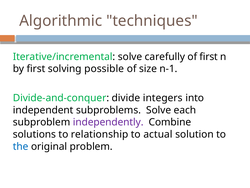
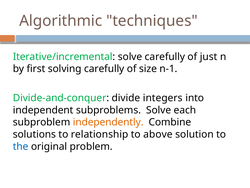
of first: first -> just
solving possible: possible -> carefully
independently colour: purple -> orange
actual: actual -> above
